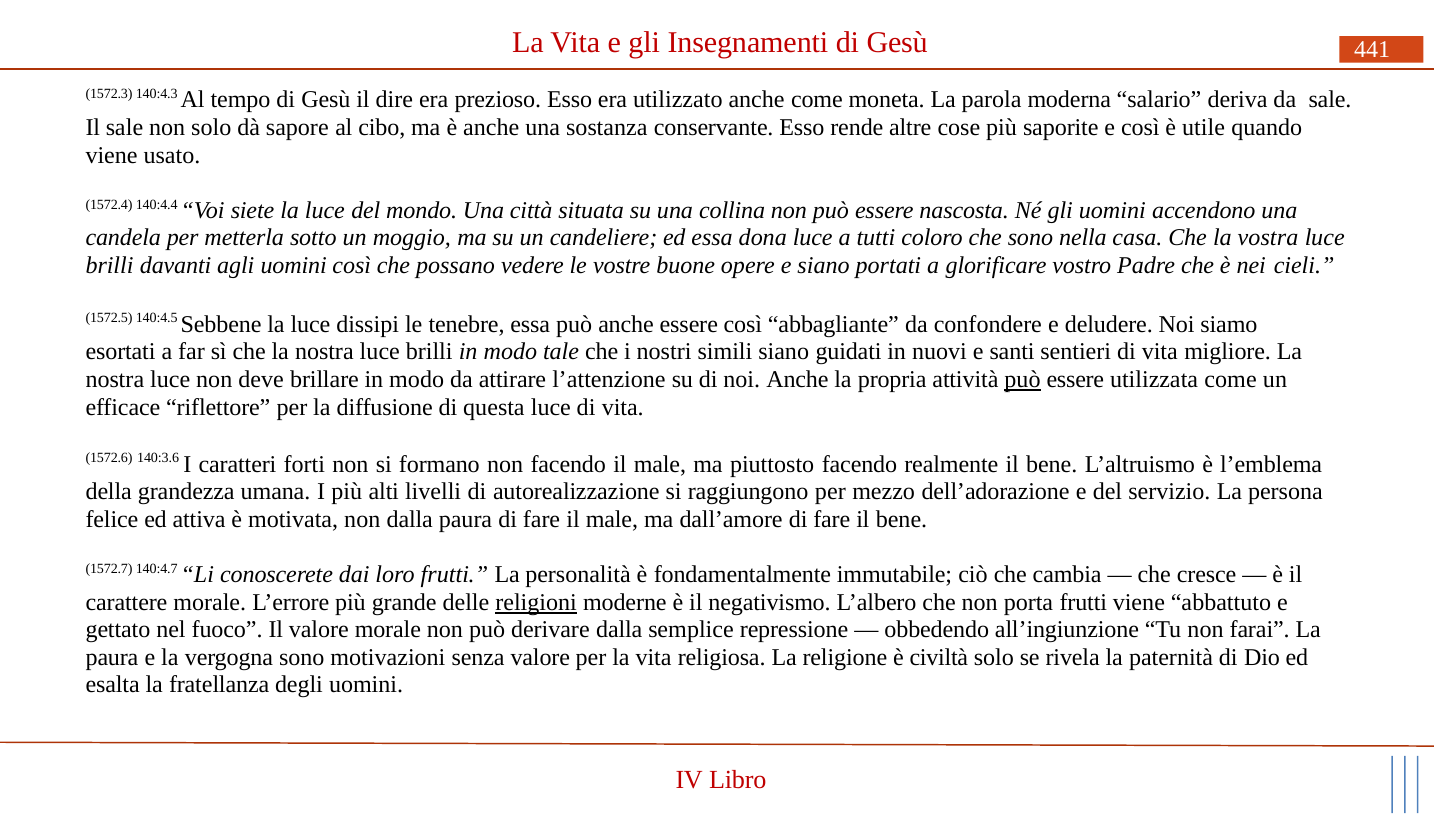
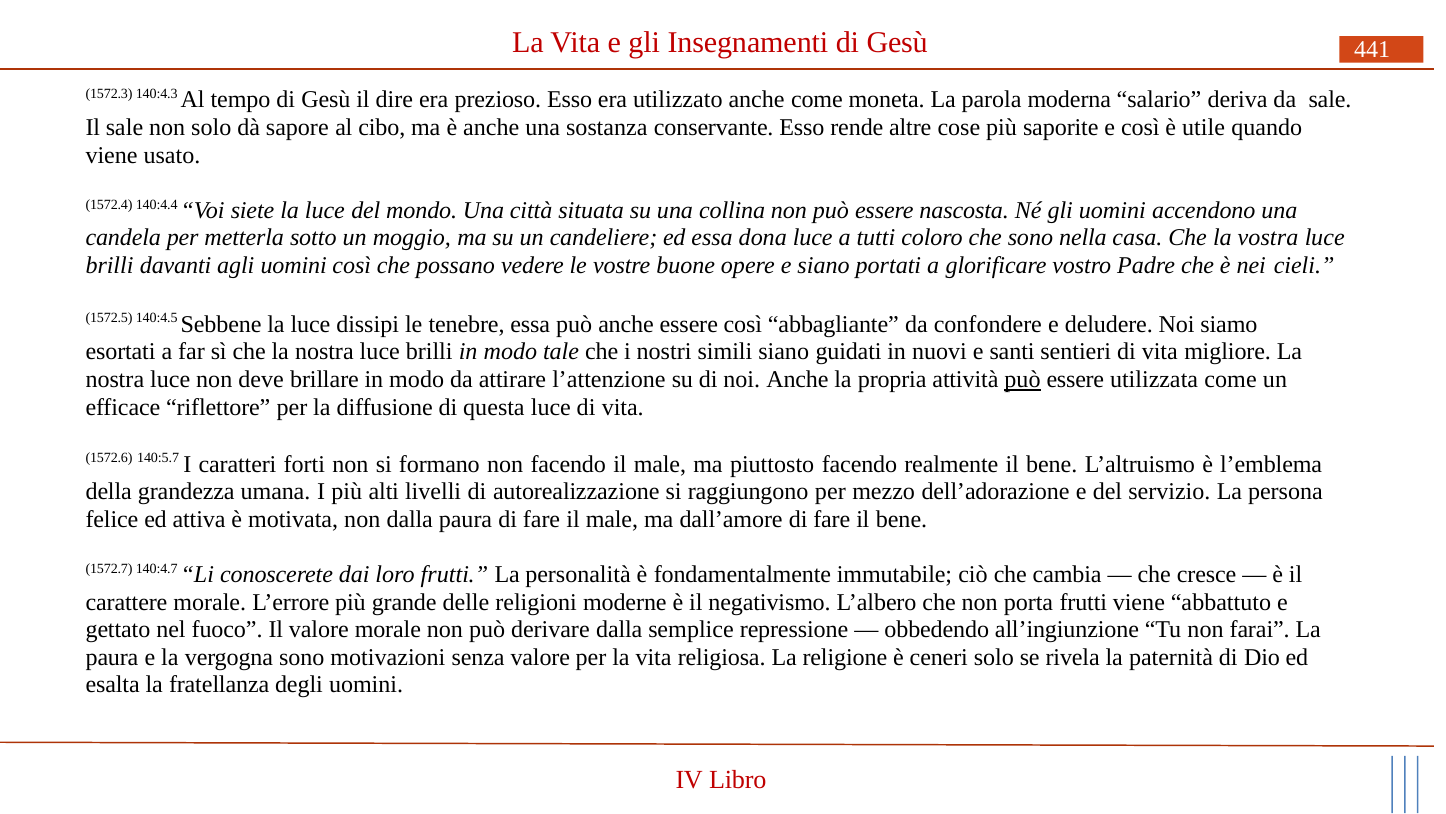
140:3.6: 140:3.6 -> 140:5.7
religioni underline: present -> none
civiltà: civiltà -> ceneri
